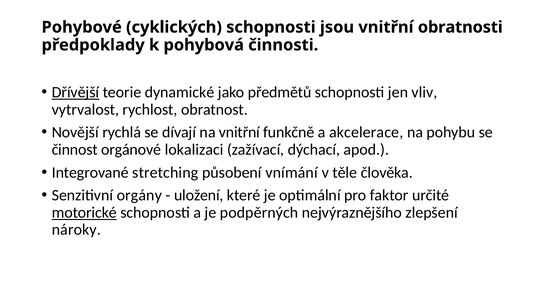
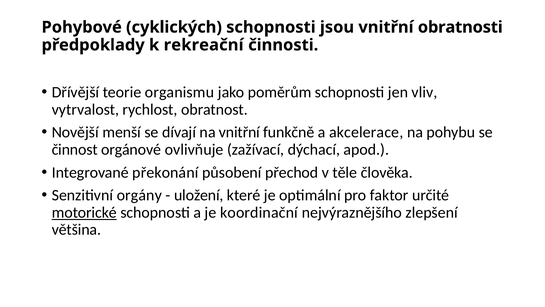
pohybová: pohybová -> rekreační
Dřívější underline: present -> none
dynamické: dynamické -> organismu
předmětů: předmětů -> poměrům
rychlá: rychlá -> menší
lokalizaci: lokalizaci -> ovlivňuje
stretching: stretching -> překonání
vnímání: vnímání -> přechod
podpěrných: podpěrných -> koordinační
nároky: nároky -> většina
